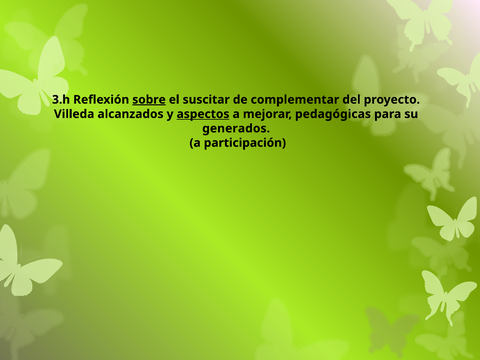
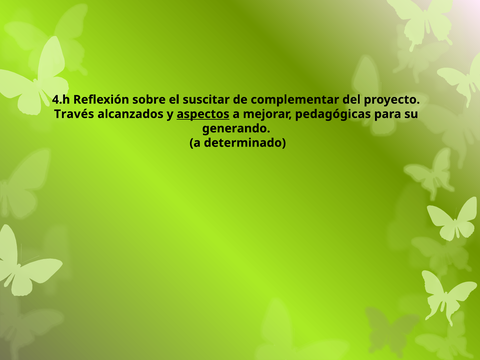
3.h: 3.h -> 4.h
sobre underline: present -> none
Villeda: Villeda -> Través
generados: generados -> generando
participación: participación -> determinado
